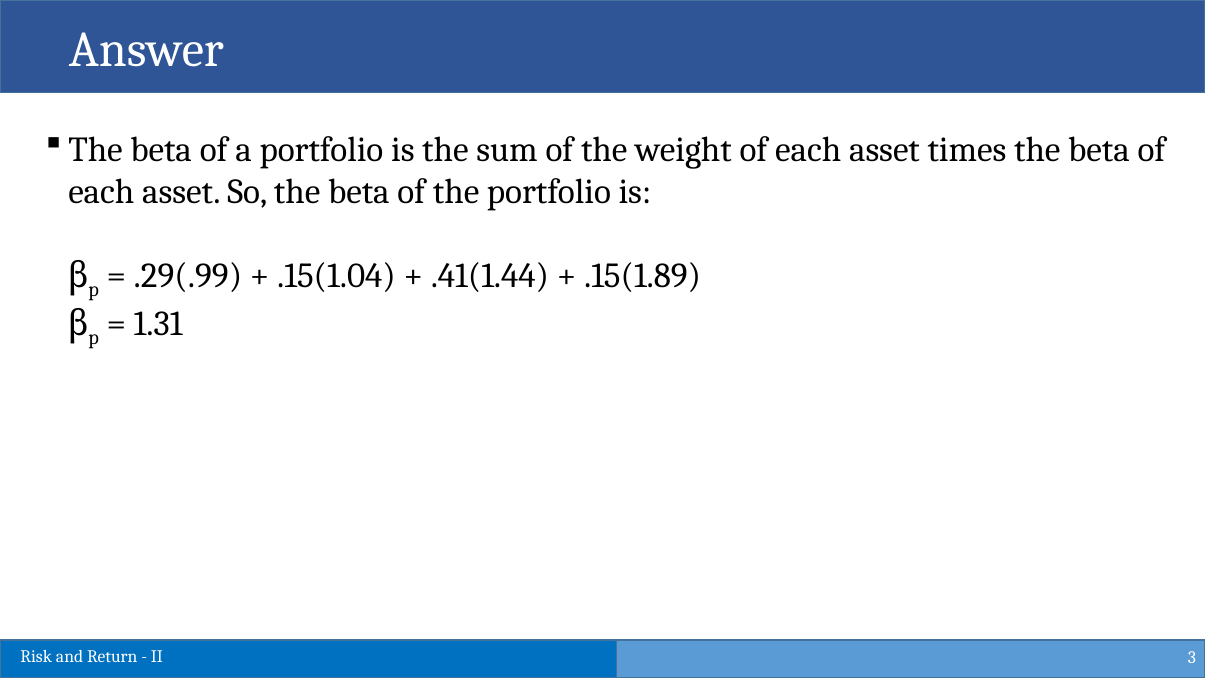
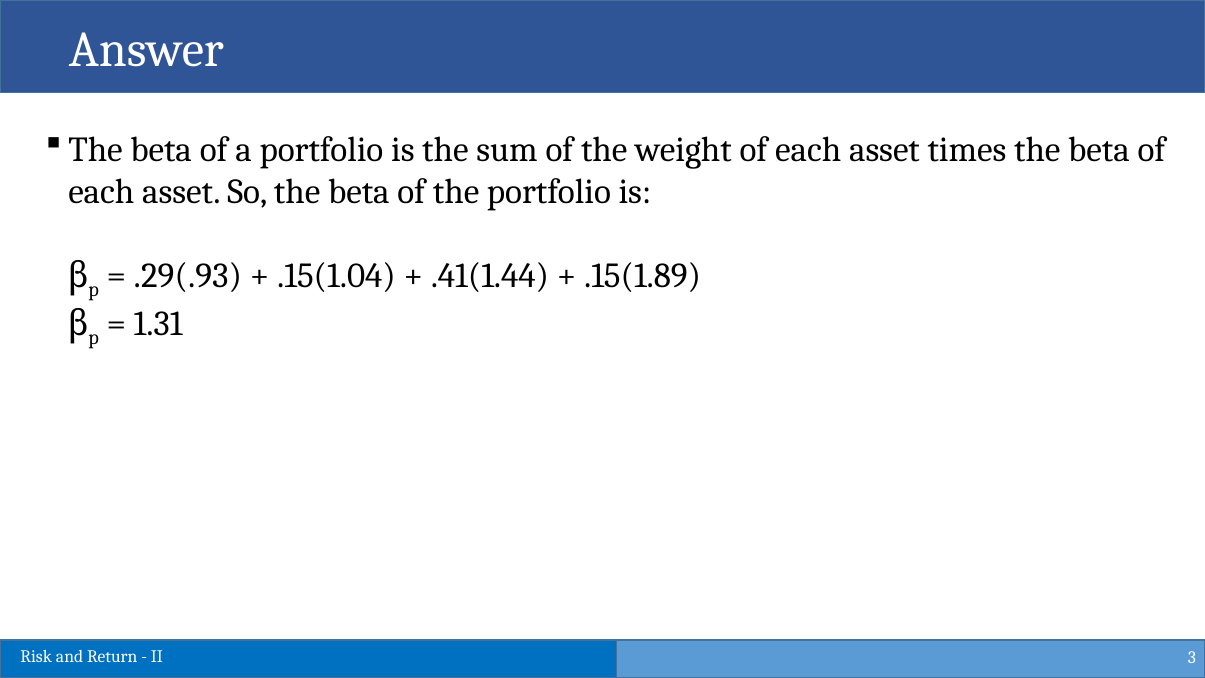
.29(.99: .29(.99 -> .29(.93
